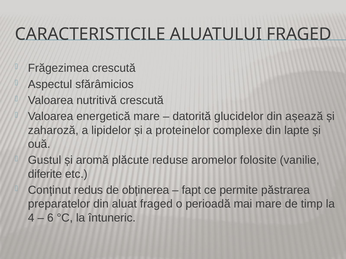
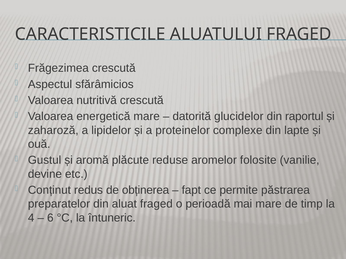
așează: așează -> raportul
diferite: diferite -> devine
